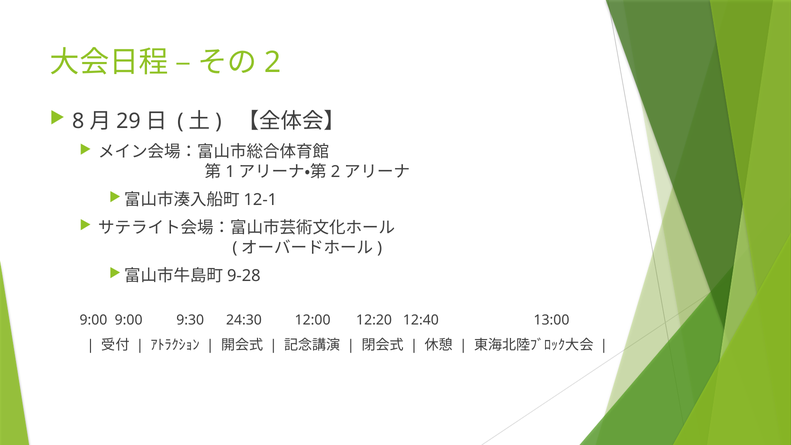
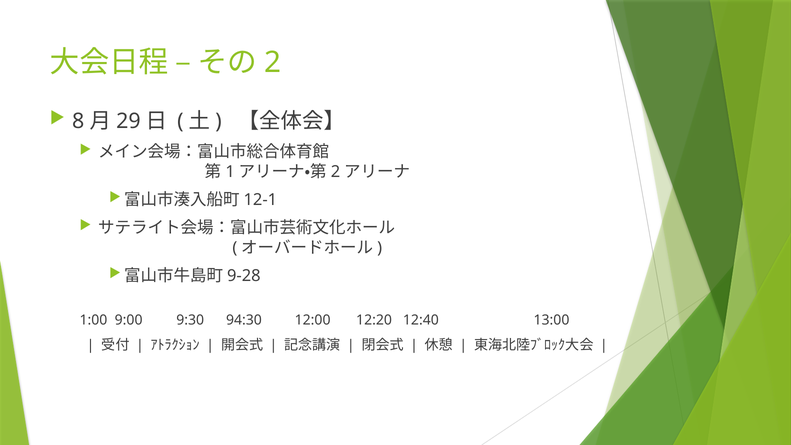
9:00 at (93, 320): 9:00 -> 1:00
24:30: 24:30 -> 94:30
